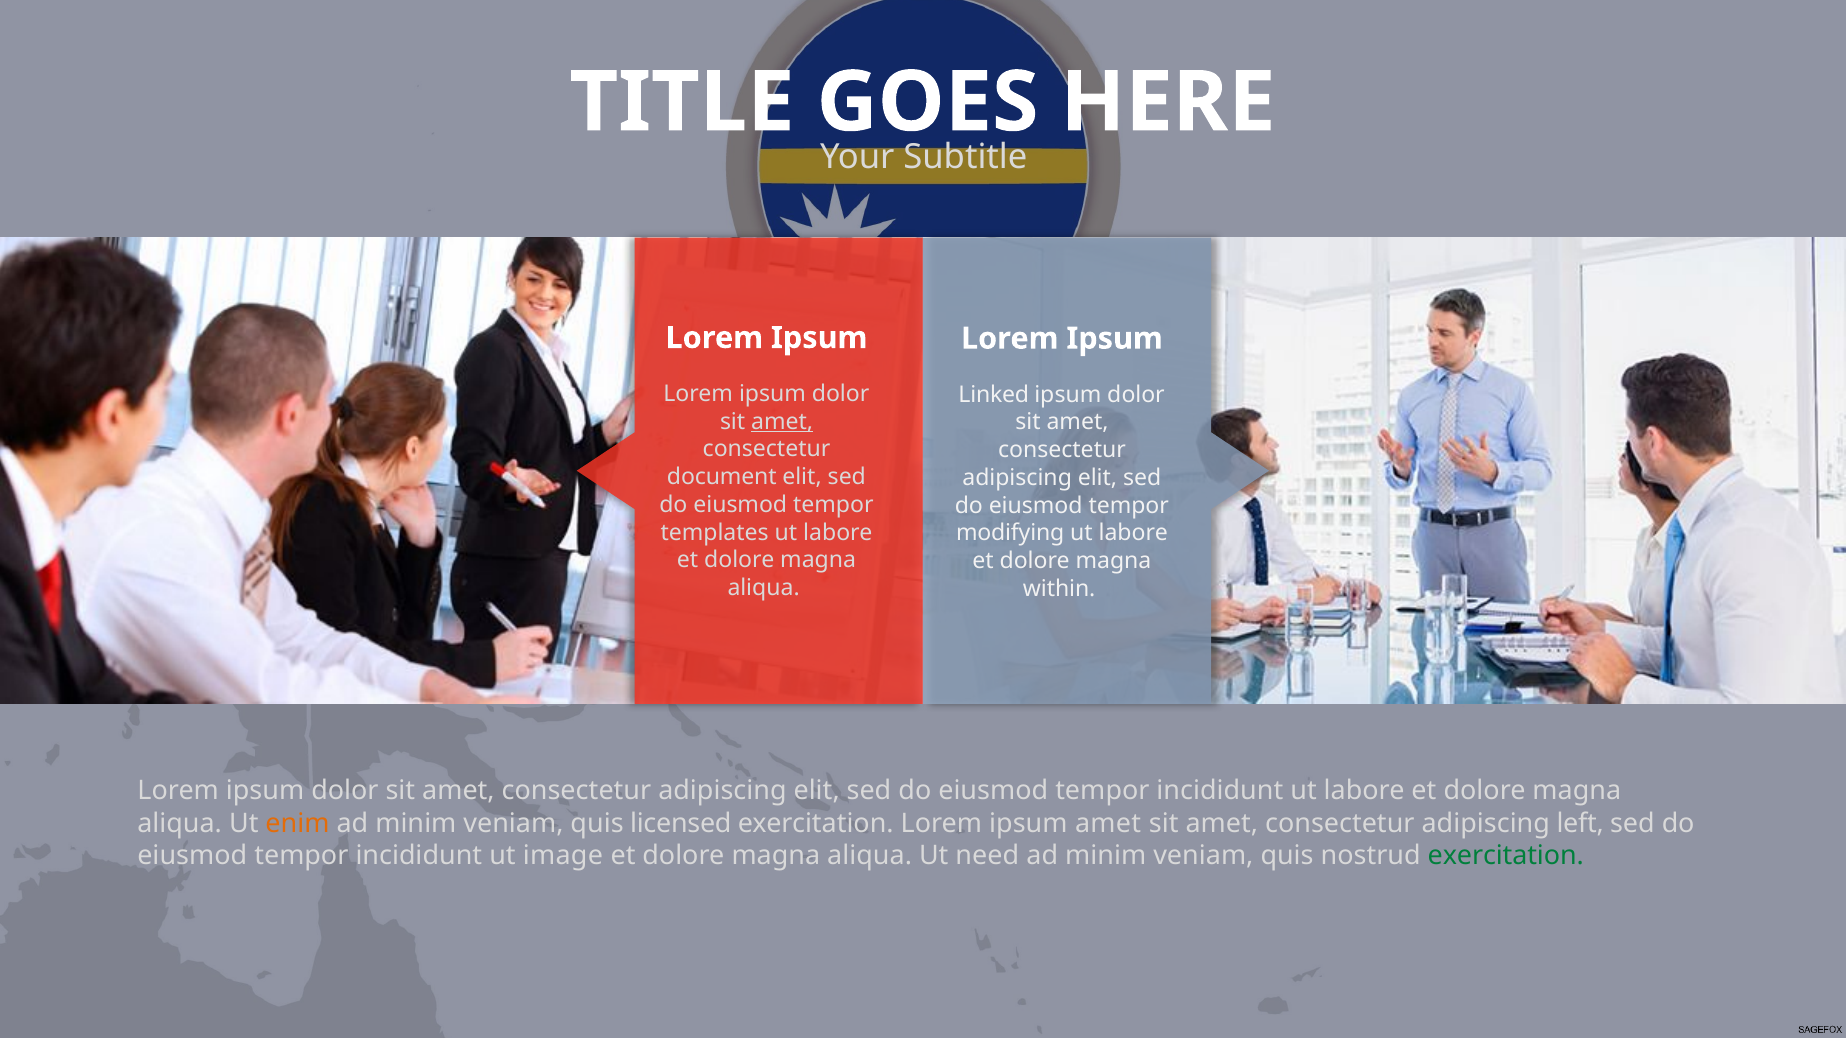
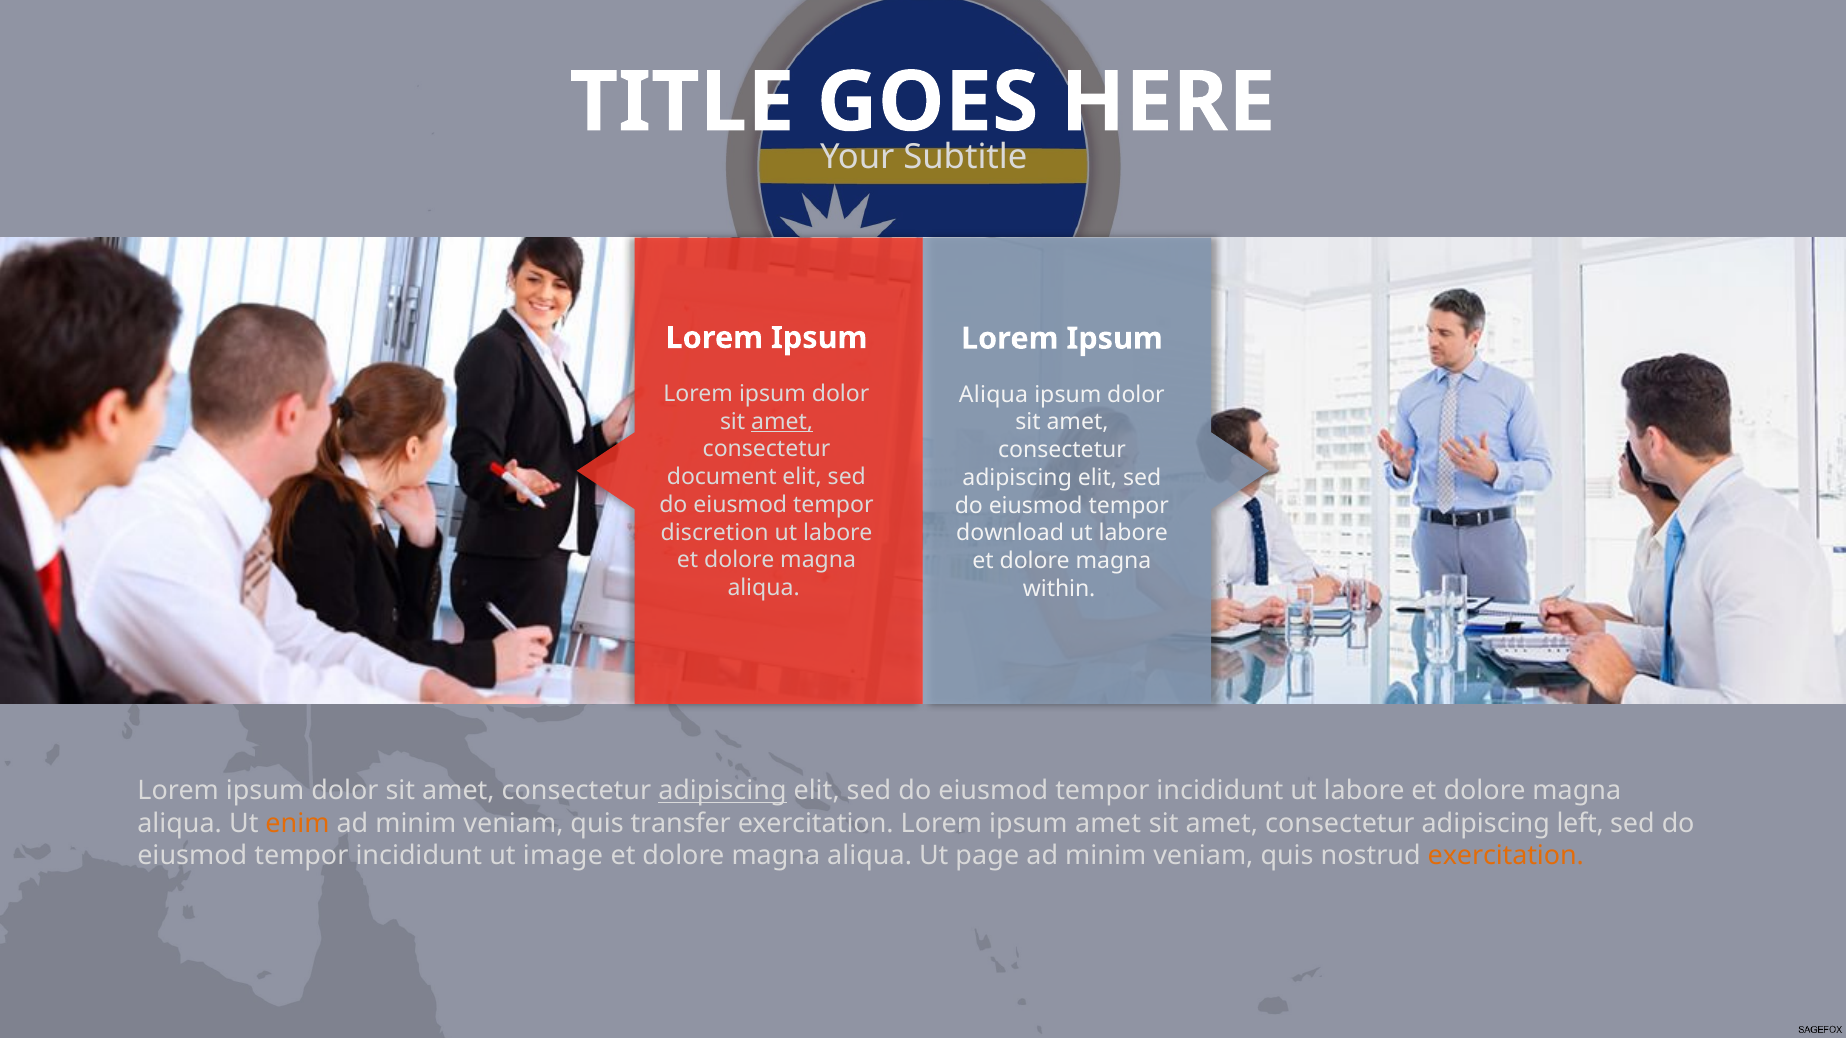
Linked at (994, 395): Linked -> Aliqua
templates: templates -> discretion
modifying: modifying -> download
adipiscing at (722, 791) underline: none -> present
licensed: licensed -> transfer
need: need -> page
exercitation at (1506, 856) colour: green -> orange
